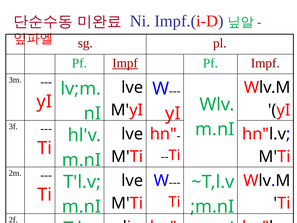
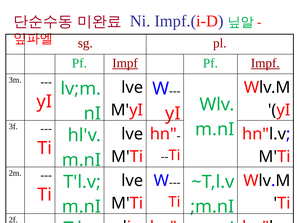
Impf at (265, 63) underline: none -> present
